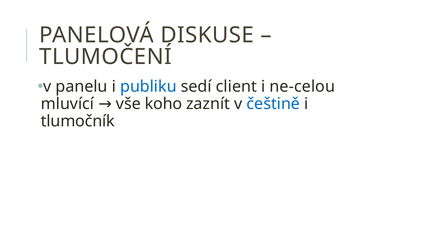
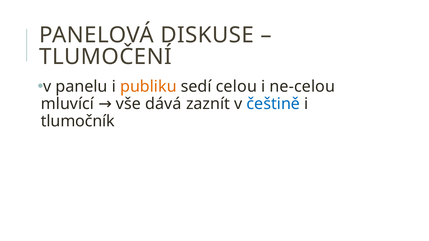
publiku colour: blue -> orange
client: client -> celou
koho: koho -> dává
